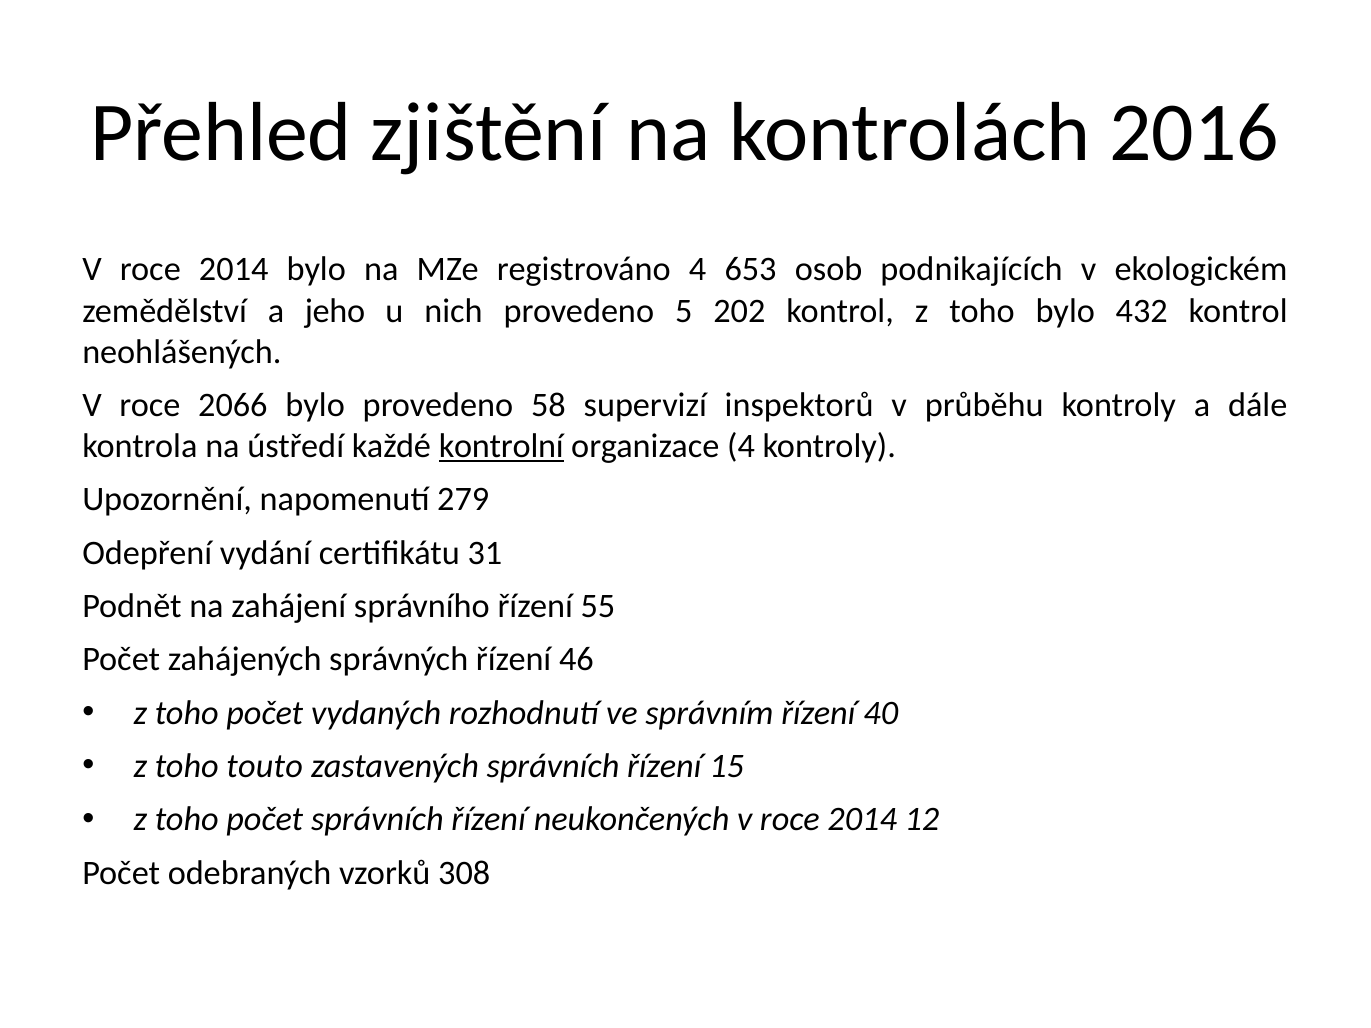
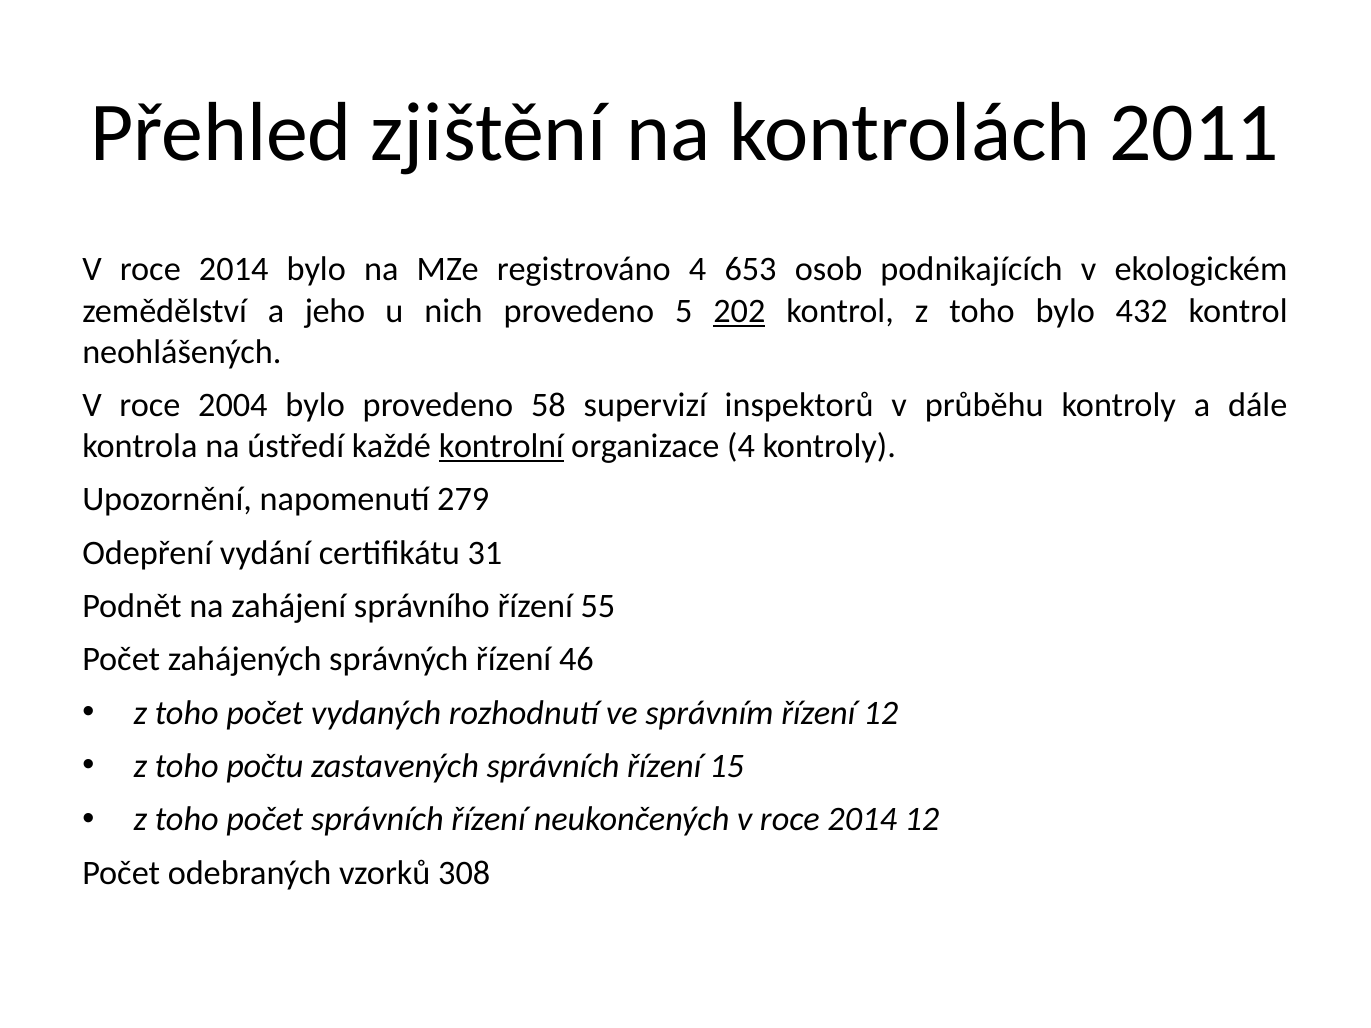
2016: 2016 -> 2011
202 underline: none -> present
2066: 2066 -> 2004
řízení 40: 40 -> 12
touto: touto -> počtu
